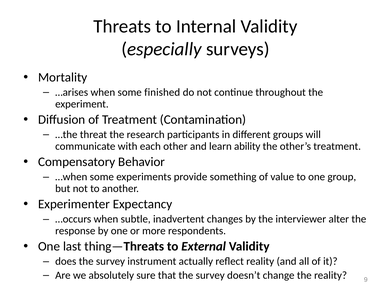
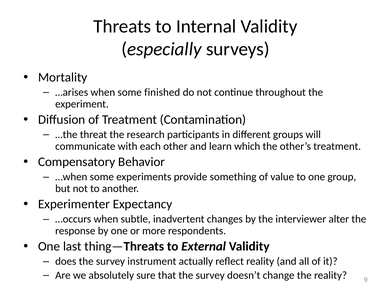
ability: ability -> which
